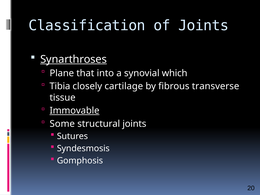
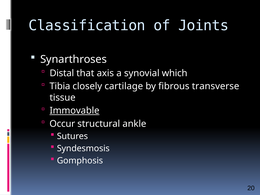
Synarthroses underline: present -> none
Plane: Plane -> Distal
into: into -> axis
Some: Some -> Occur
structural joints: joints -> ankle
